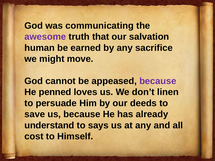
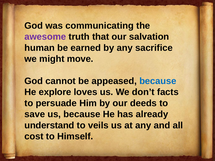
because at (158, 81) colour: purple -> blue
penned: penned -> explore
linen: linen -> facts
says: says -> veils
